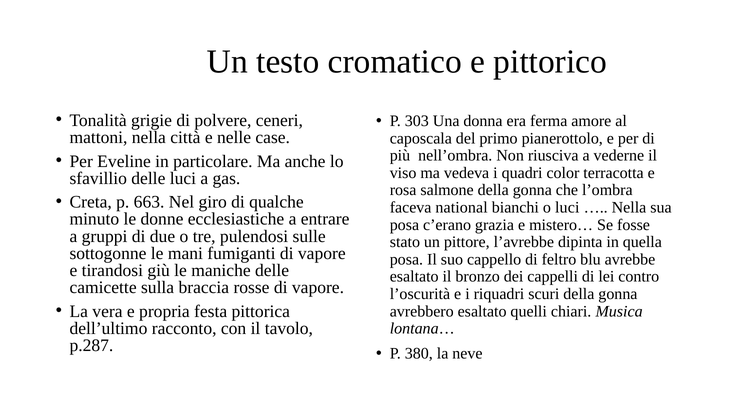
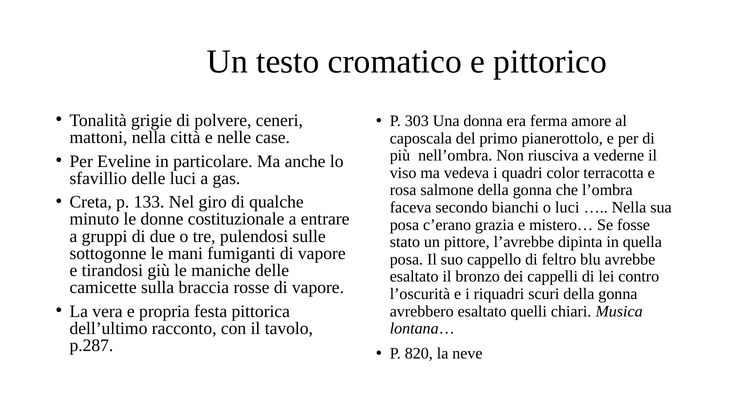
663: 663 -> 133
national: national -> secondo
ecclesiastiche: ecclesiastiche -> costituzionale
380: 380 -> 820
